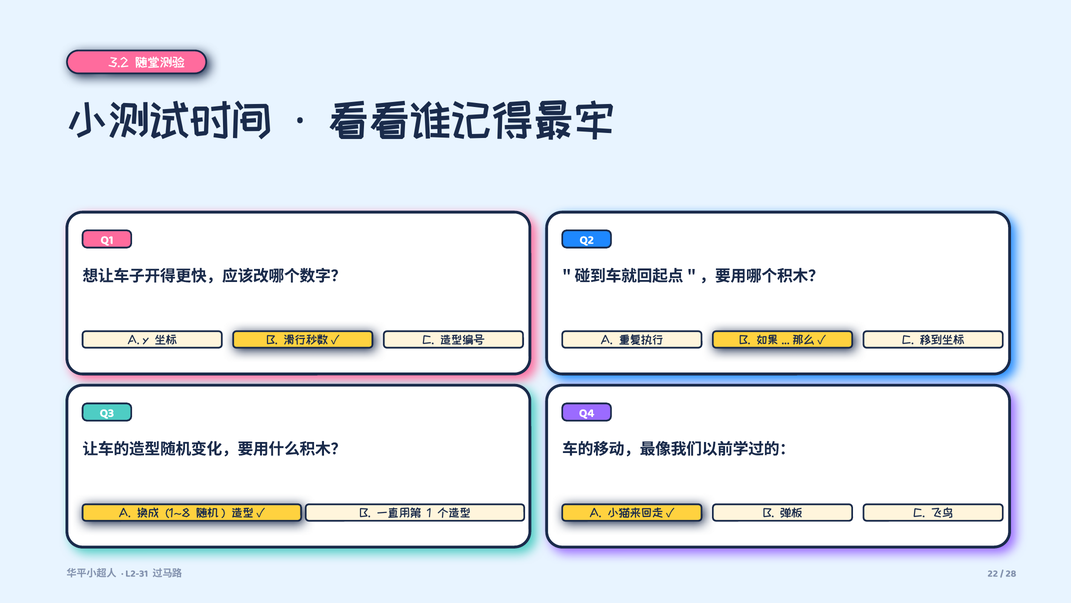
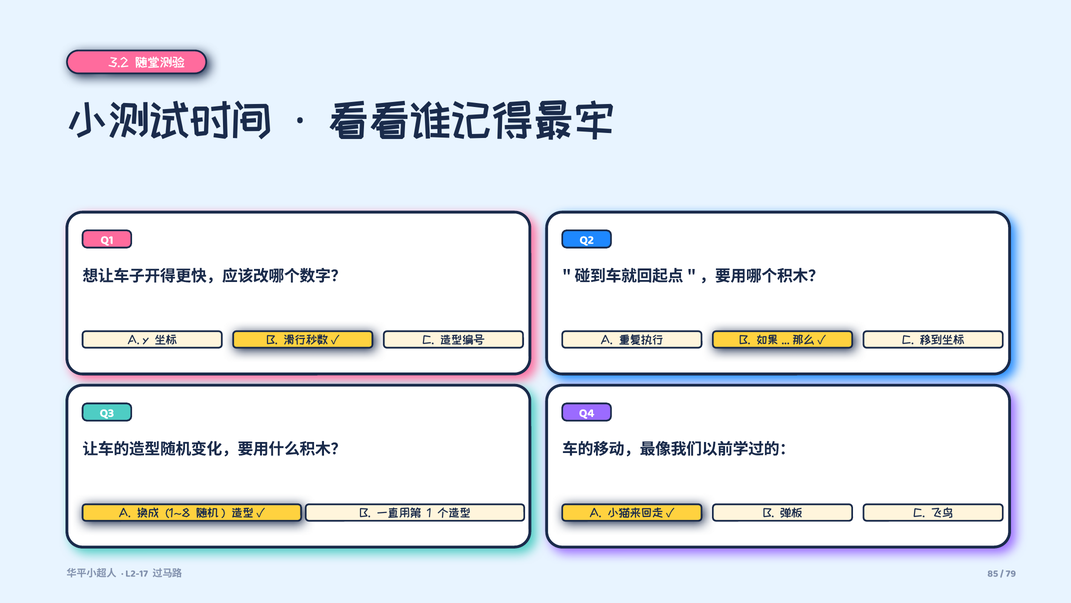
L2-31: L2-31 -> L2-17
22: 22 -> 85
28: 28 -> 79
